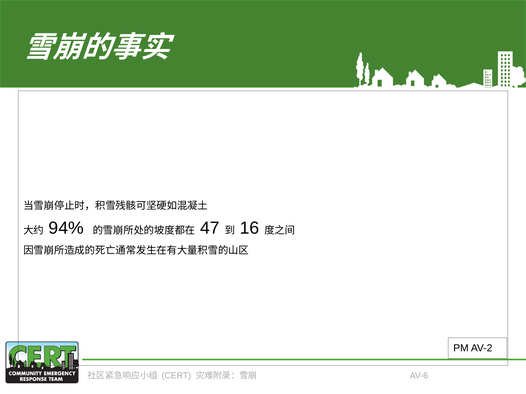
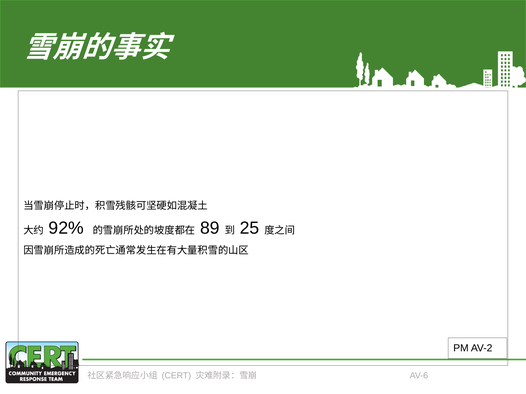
94%: 94% -> 92%
47: 47 -> 89
16: 16 -> 25
